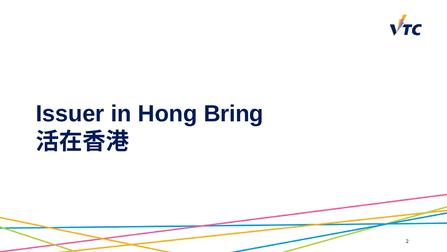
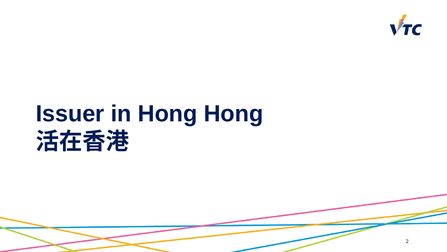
Hong Bring: Bring -> Hong
